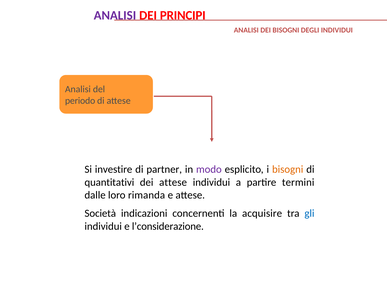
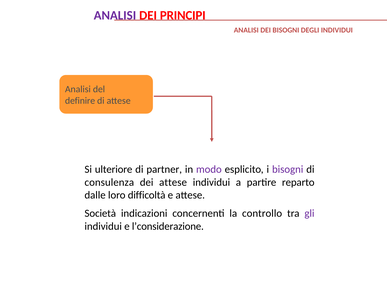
periodo: periodo -> definire
investire: investire -> ulteriore
bisogni at (288, 169) colour: orange -> purple
quantitativi: quantitativi -> consulenza
termini: termini -> reparto
rimanda: rimanda -> difficoltà
acquisire: acquisire -> controllo
gli colour: blue -> purple
